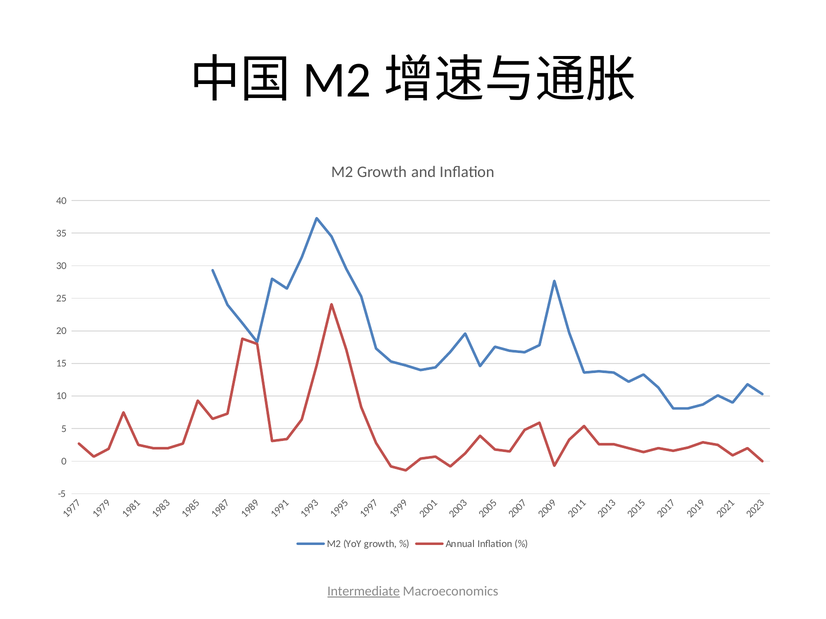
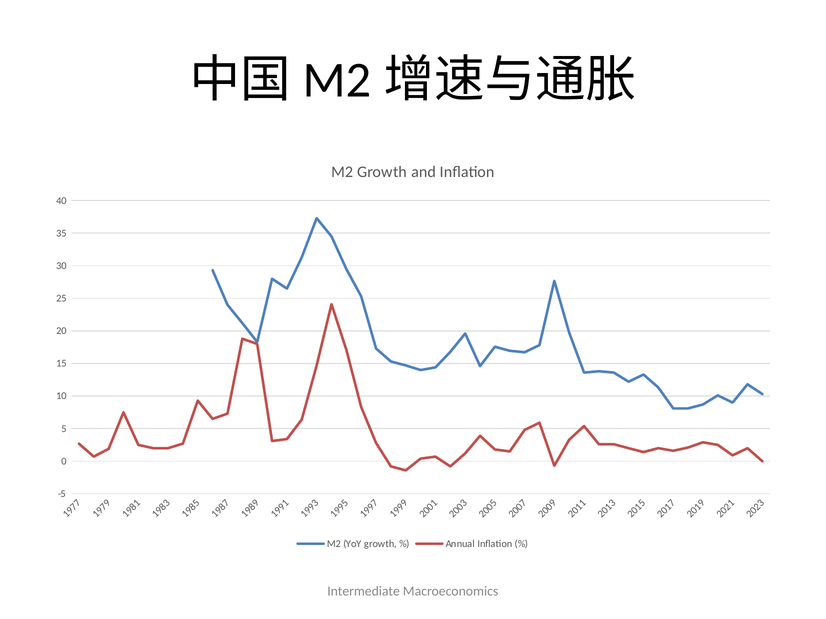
Intermediate underline: present -> none
